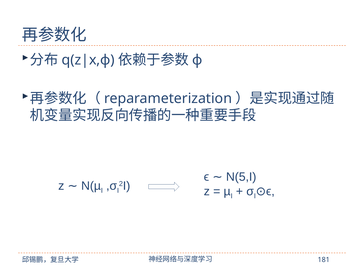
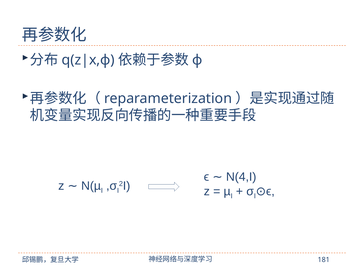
N(5,I: N(5,I -> N(4,I
